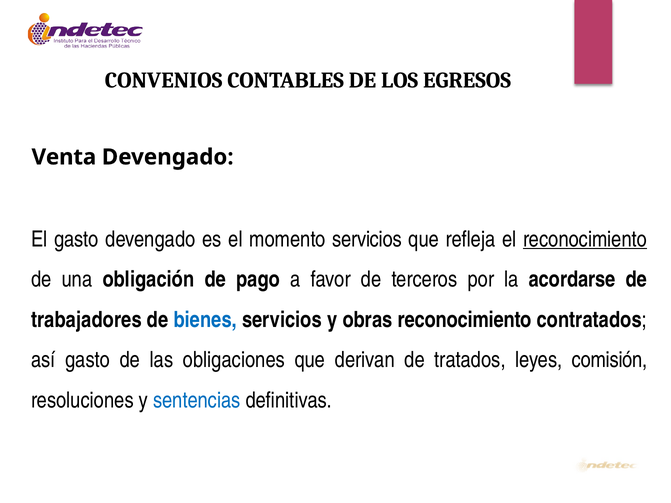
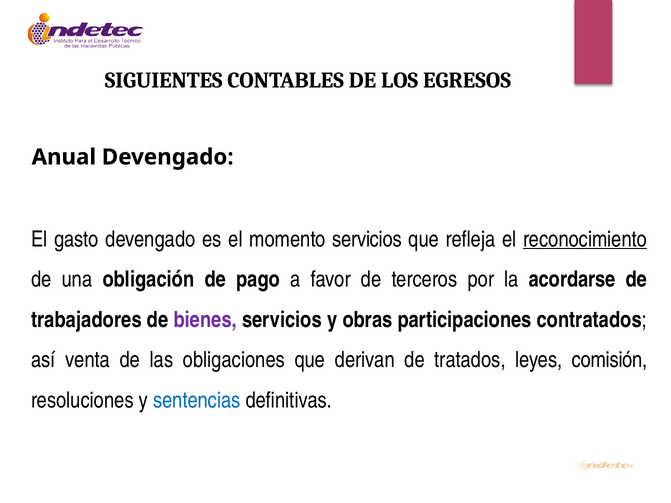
CONVENIOS: CONVENIOS -> SIGUIENTES
Venta: Venta -> Anual
bienes colour: blue -> purple
obras reconocimiento: reconocimiento -> participaciones
así gasto: gasto -> venta
